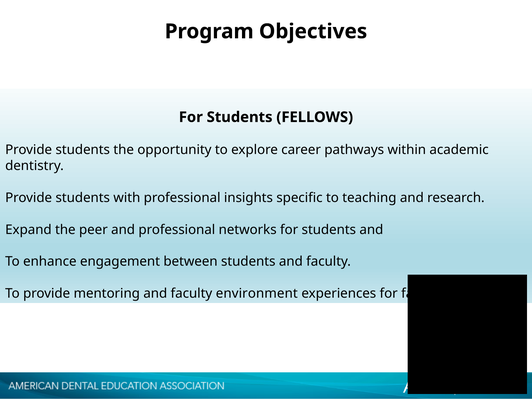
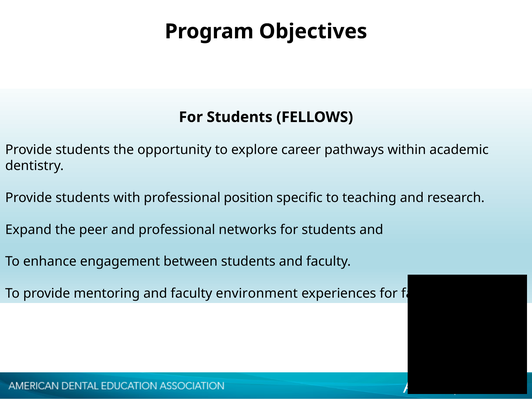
insights: insights -> position
